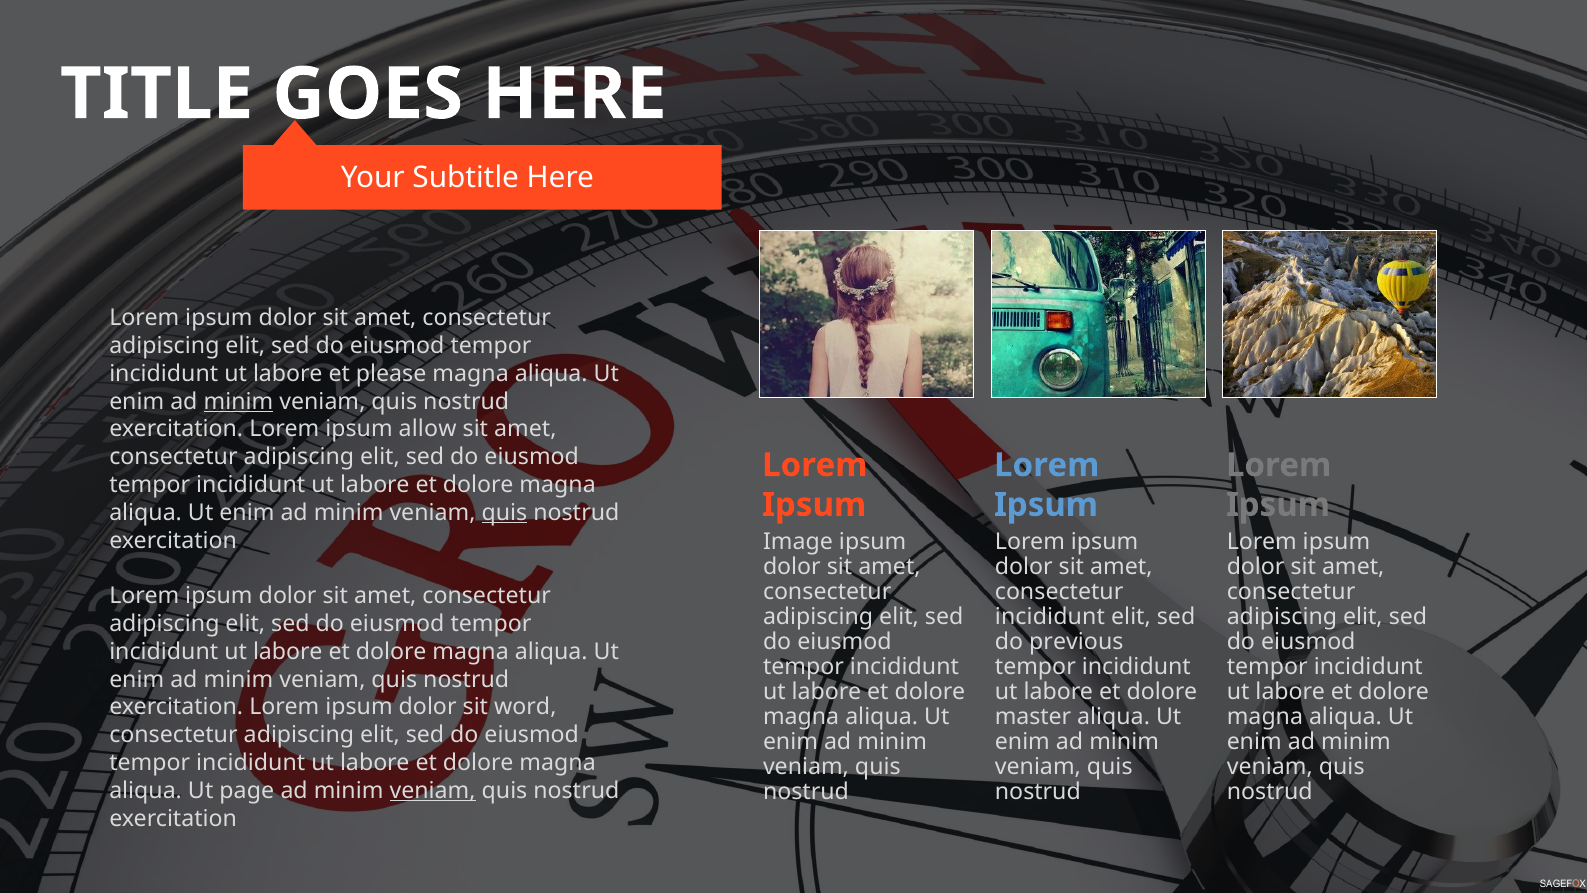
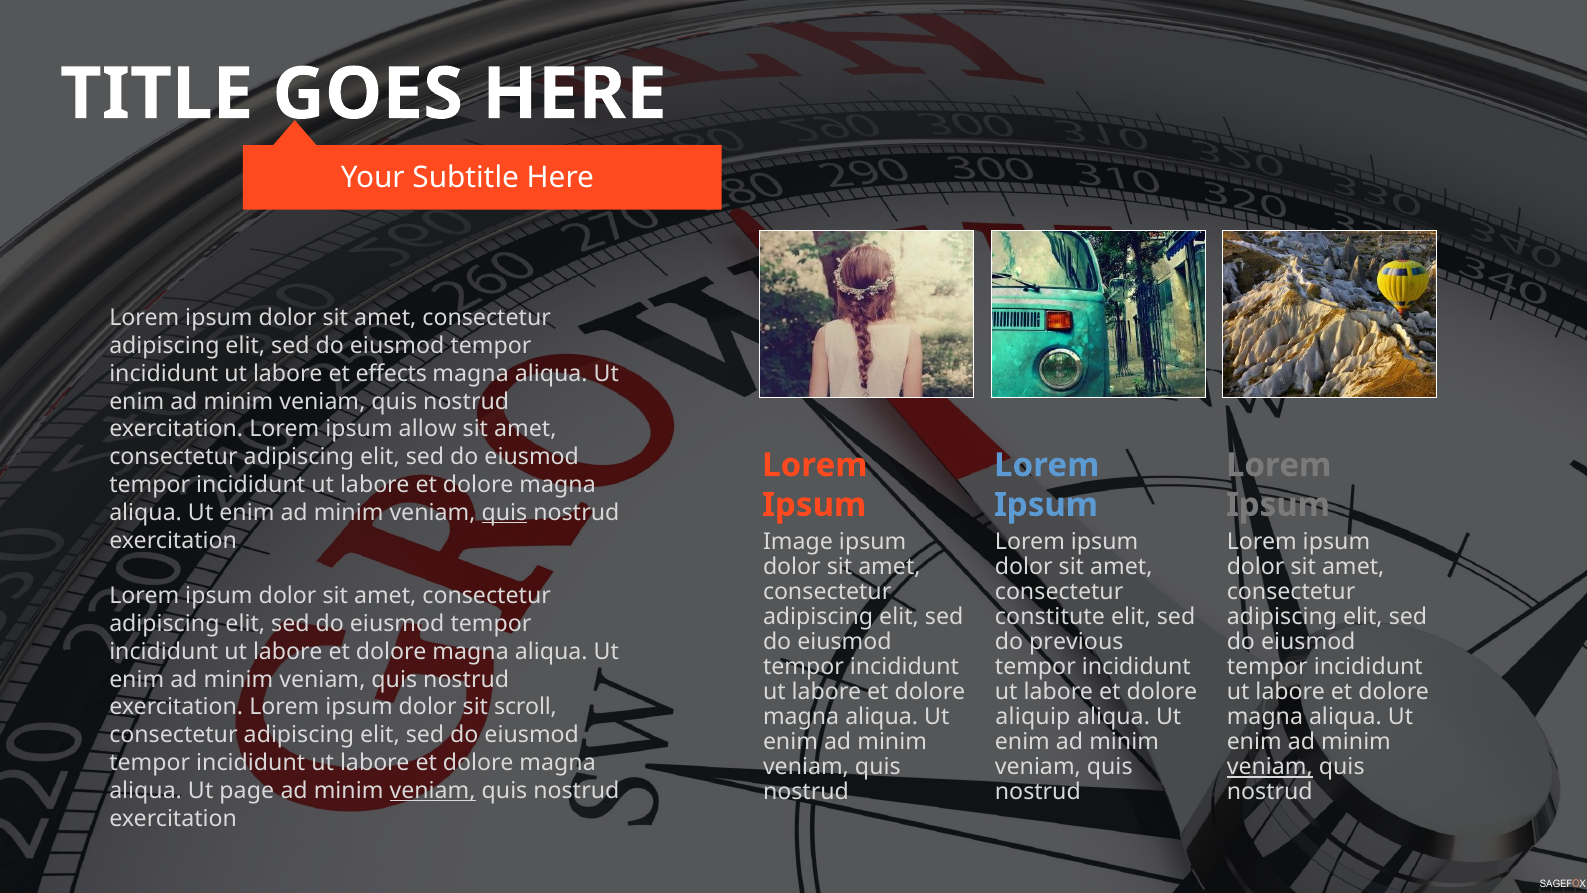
please: please -> effects
minim at (238, 401) underline: present -> none
incididunt at (1050, 617): incididunt -> constitute
word: word -> scroll
master: master -> aliquip
veniam at (1270, 767) underline: none -> present
